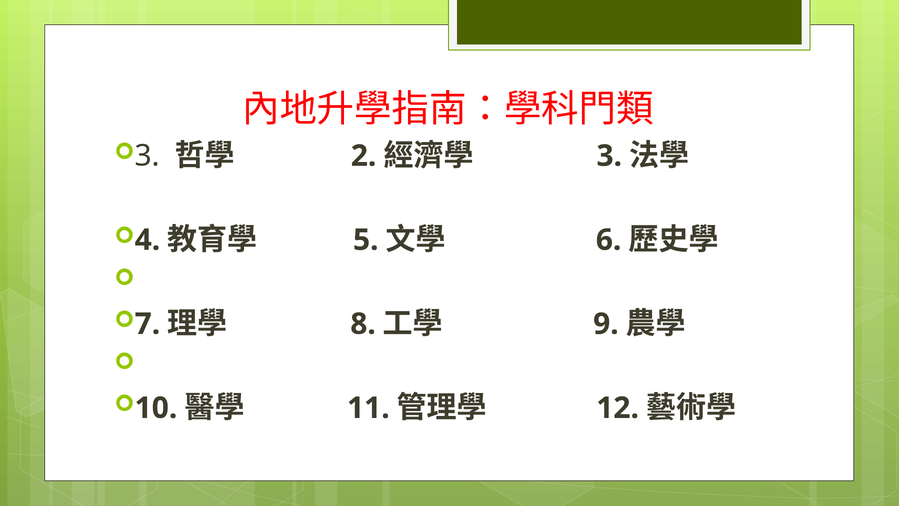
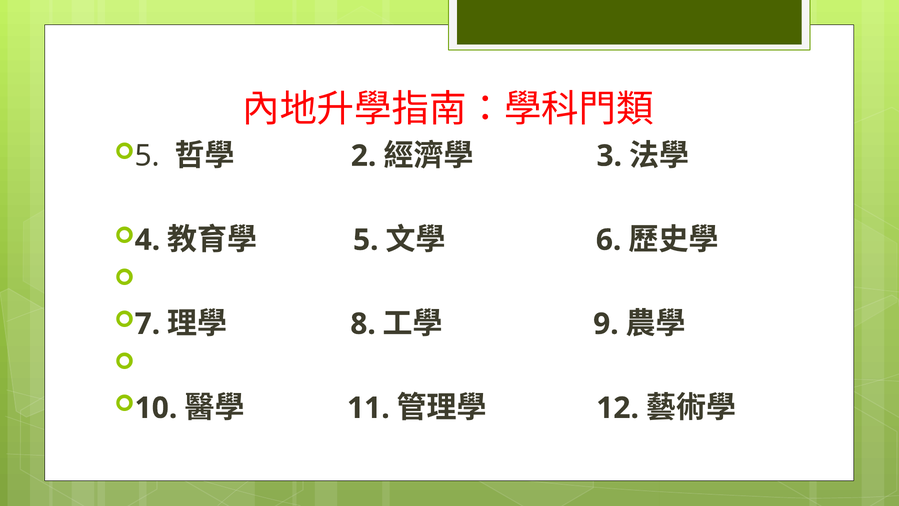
3 at (147, 156): 3 -> 5
